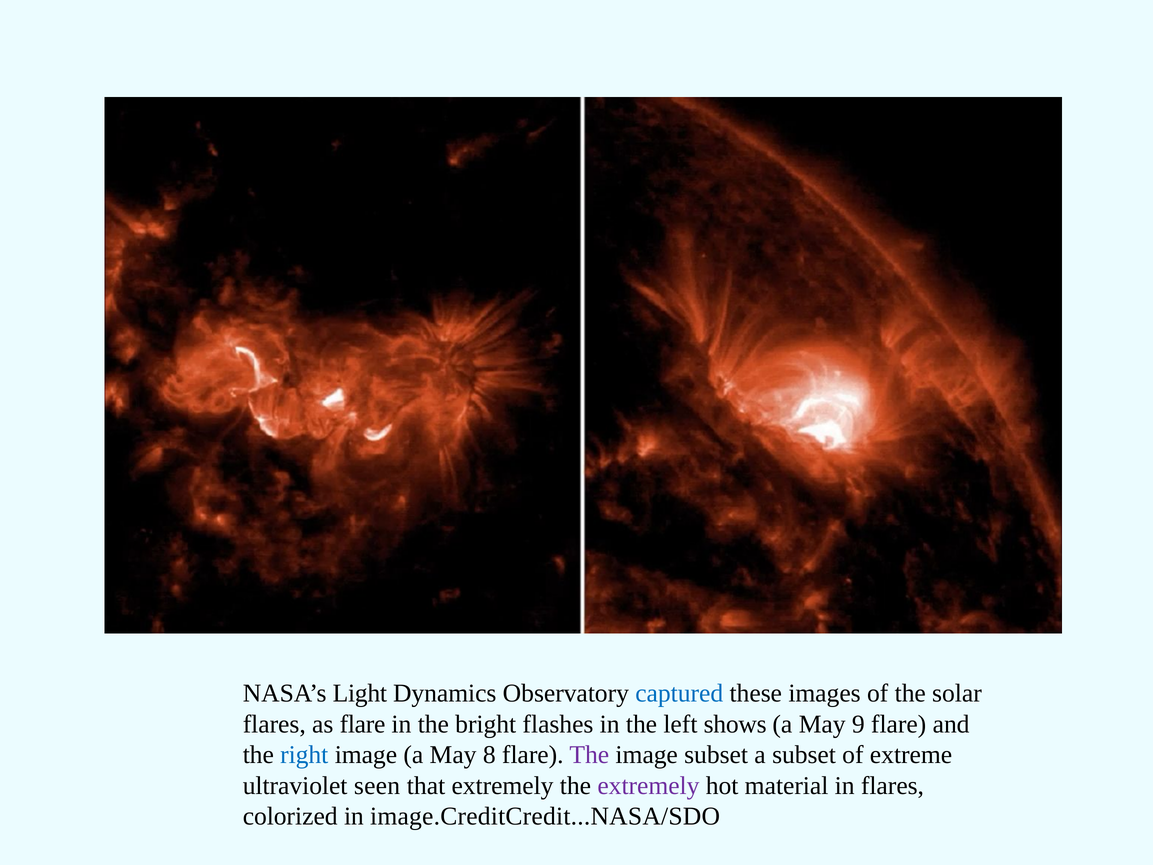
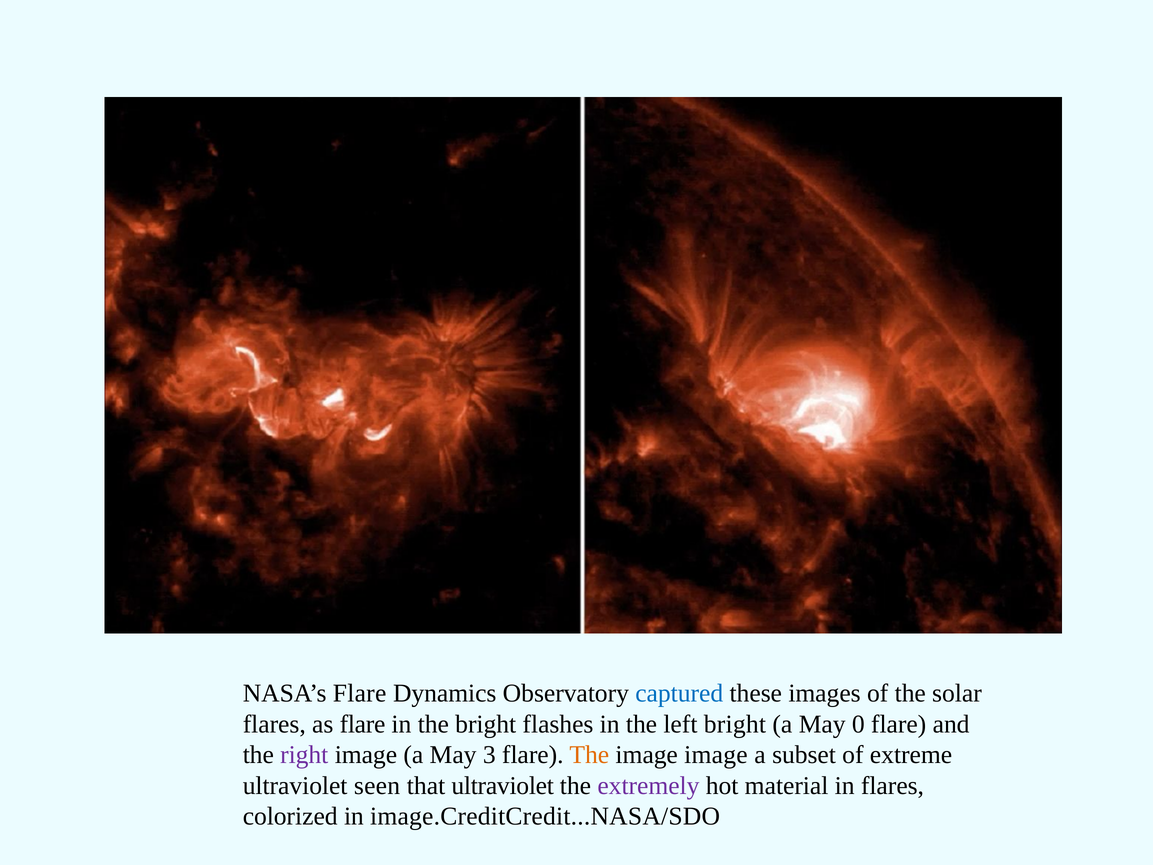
NASA’s Light: Light -> Flare
left shows: shows -> bright
9: 9 -> 0
right colour: blue -> purple
8: 8 -> 3
The at (589, 755) colour: purple -> orange
image subset: subset -> image
that extremely: extremely -> ultraviolet
